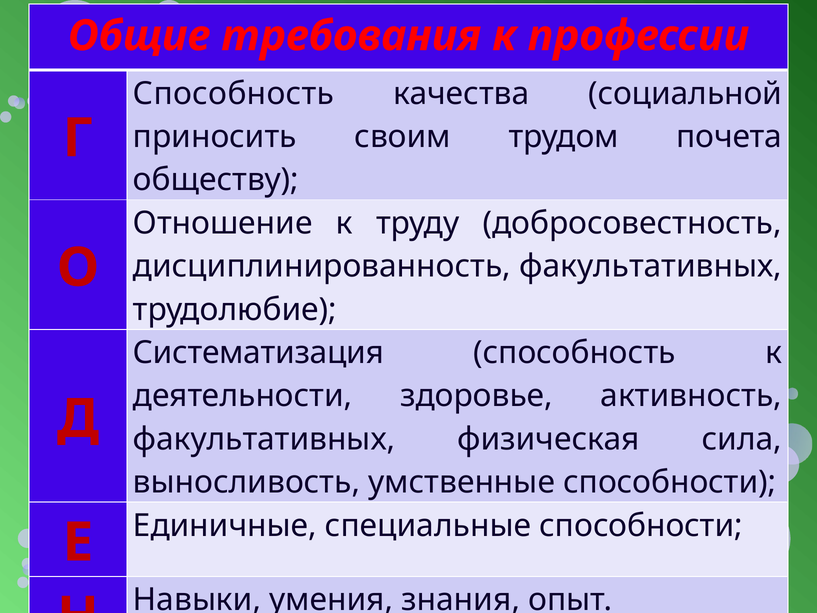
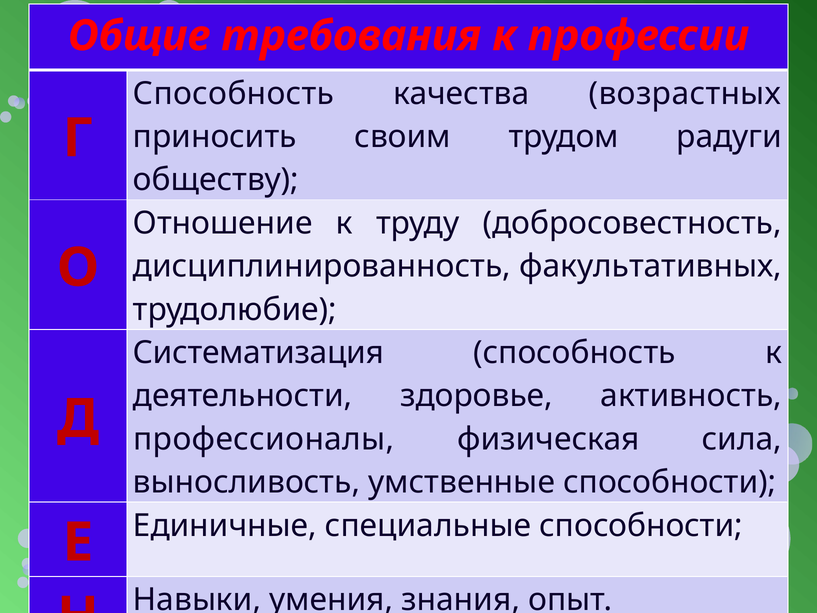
социальной: социальной -> возрастных
почета: почета -> радуги
факультативных at (264, 439): факультативных -> профессионалы
